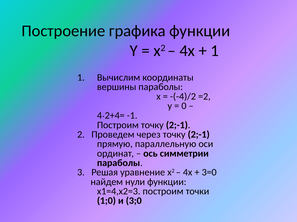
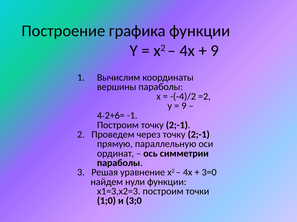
1 at (215, 51): 1 -> 9
0 at (184, 106): 0 -> 9
2+4=: 2+4= -> 2+6=
х1=4,х2=3: х1=4,х2=3 -> х1=3,х2=3
